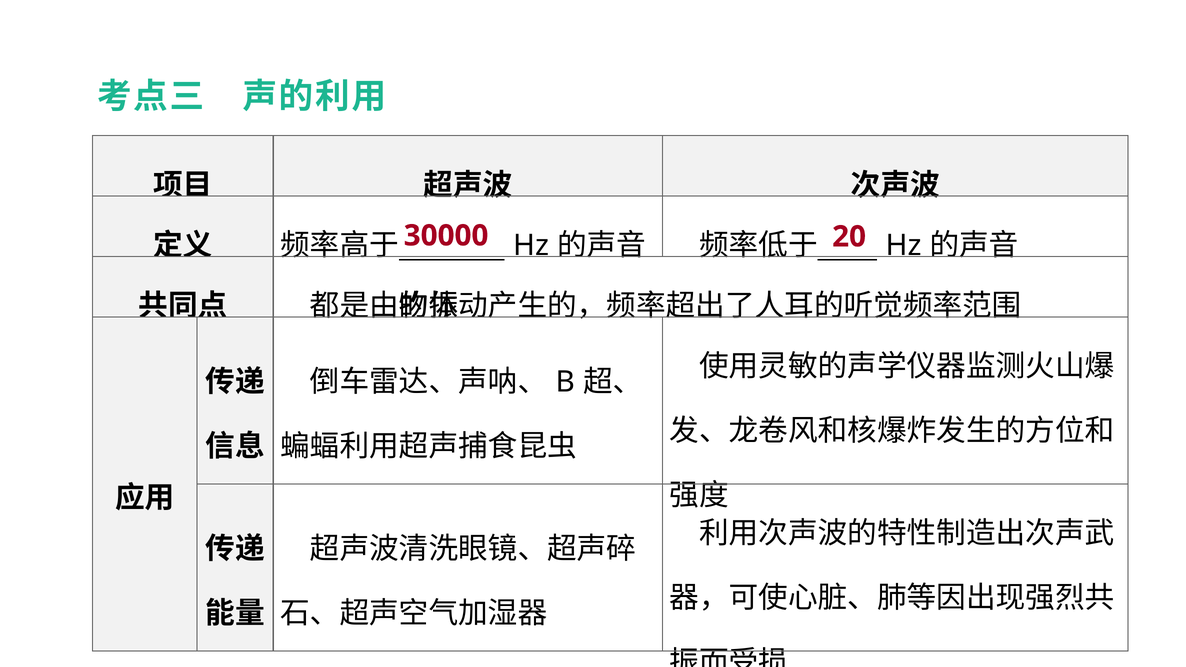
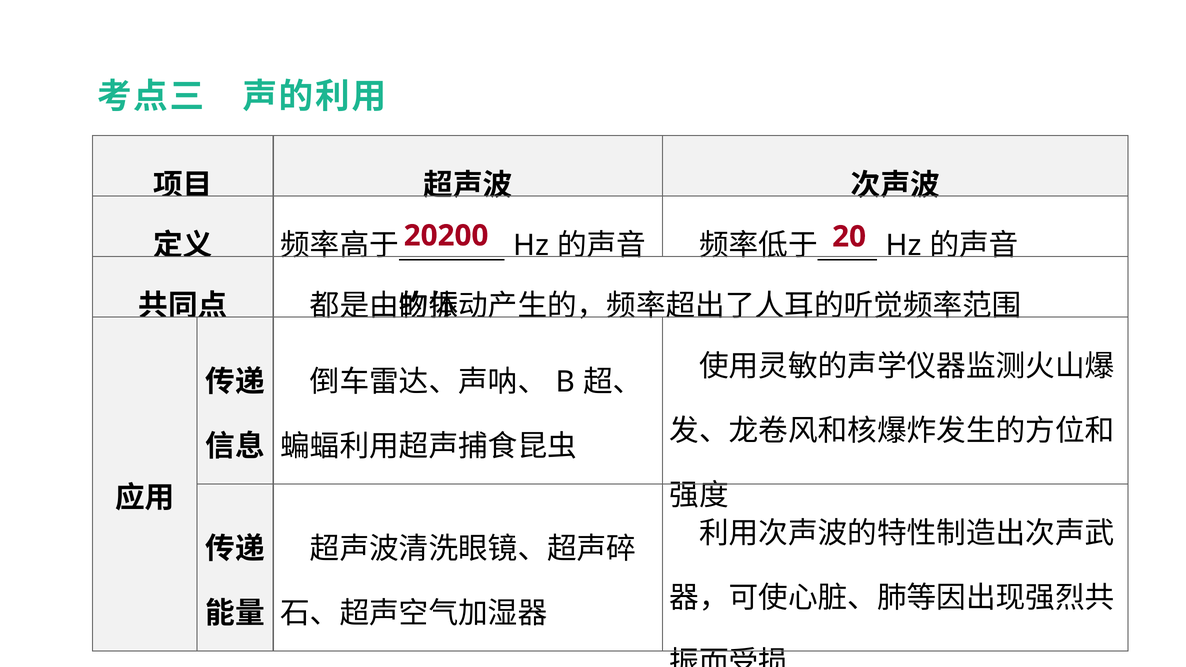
30000: 30000 -> 20200
